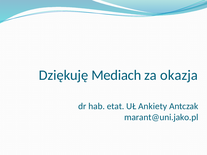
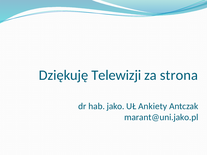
Mediach: Mediach -> Telewizji
okazja: okazja -> strona
etat: etat -> jako
